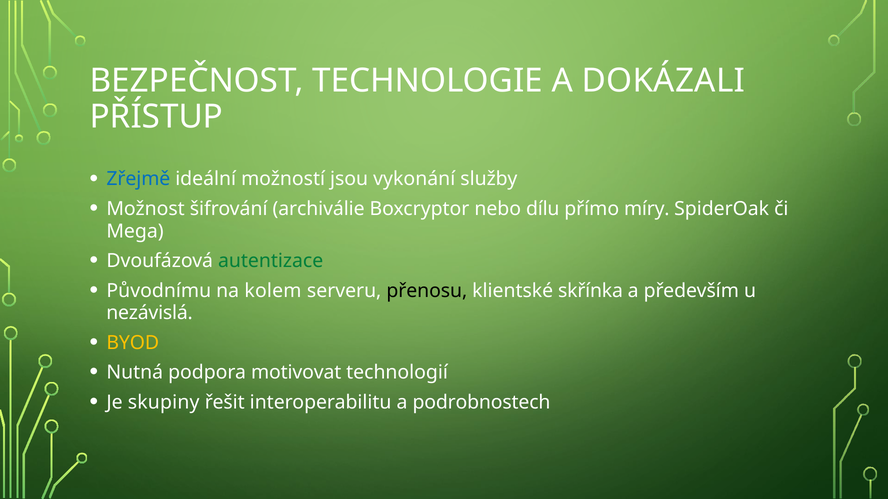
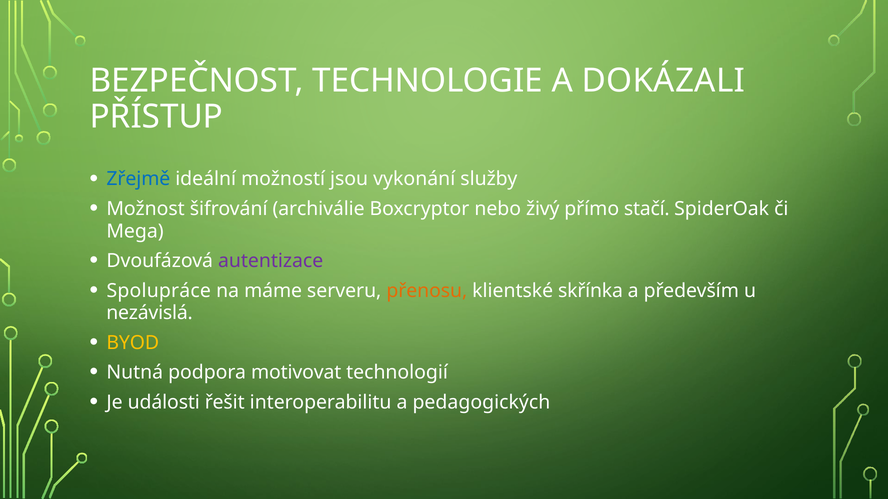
dílu: dílu -> živý
míry: míry -> stačí
autentizace colour: green -> purple
Původnímu: Původnímu -> Spolupráce
kolem: kolem -> máme
přenosu colour: black -> orange
skupiny: skupiny -> události
podrobnostech: podrobnostech -> pedagogických
